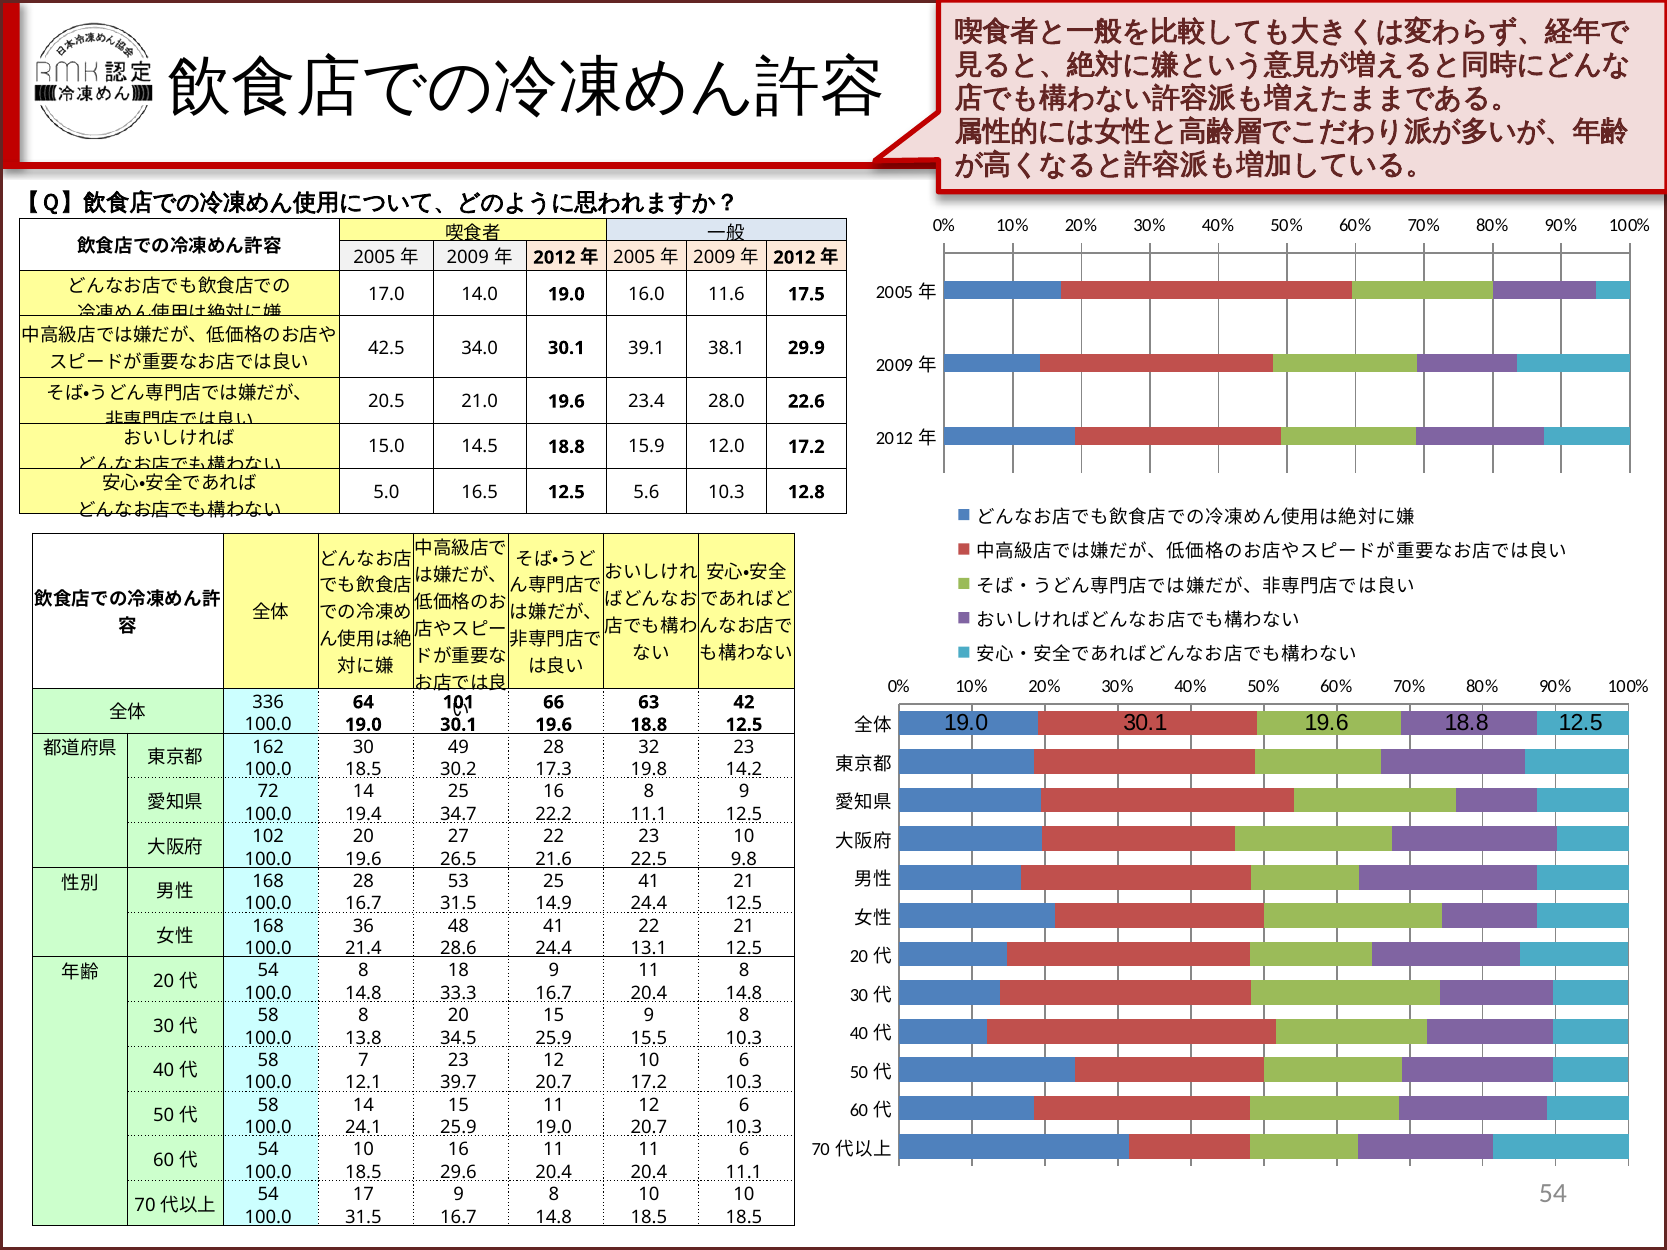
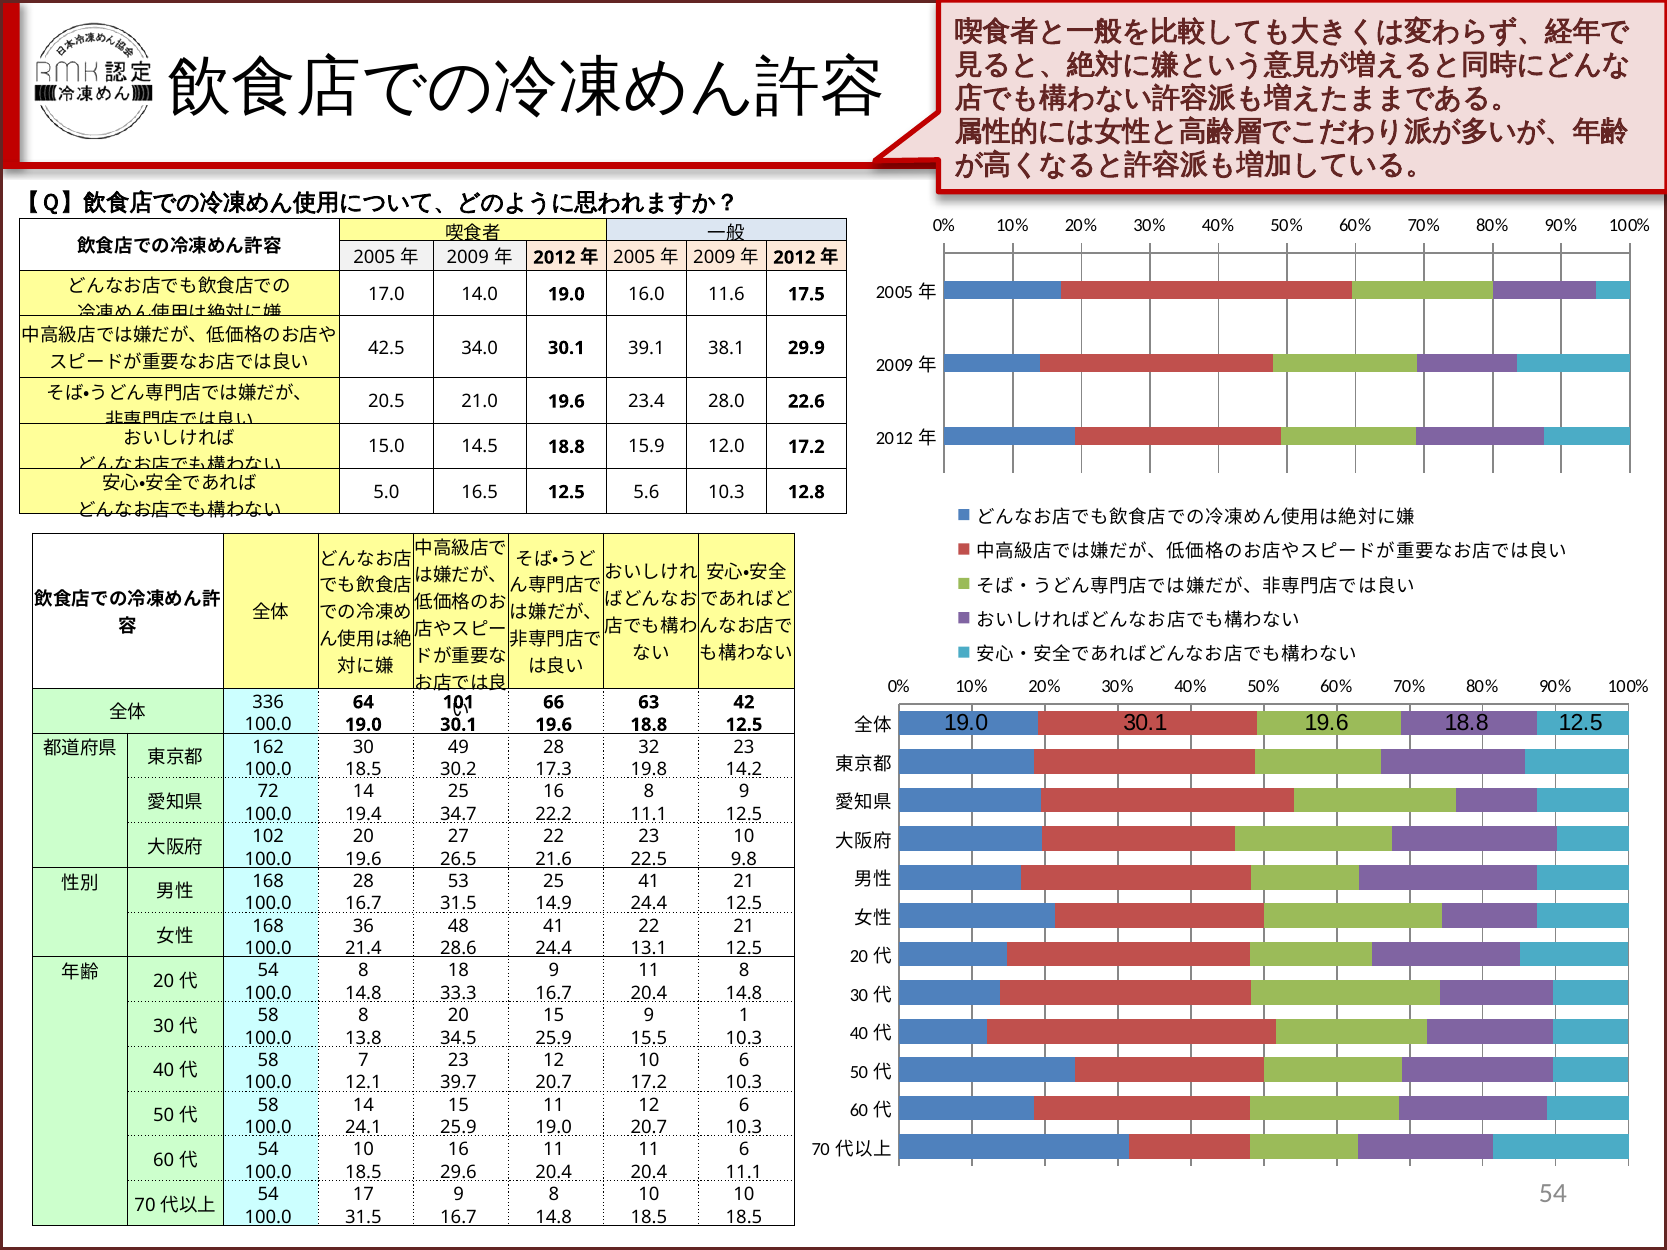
15 9 8: 8 -> 1
